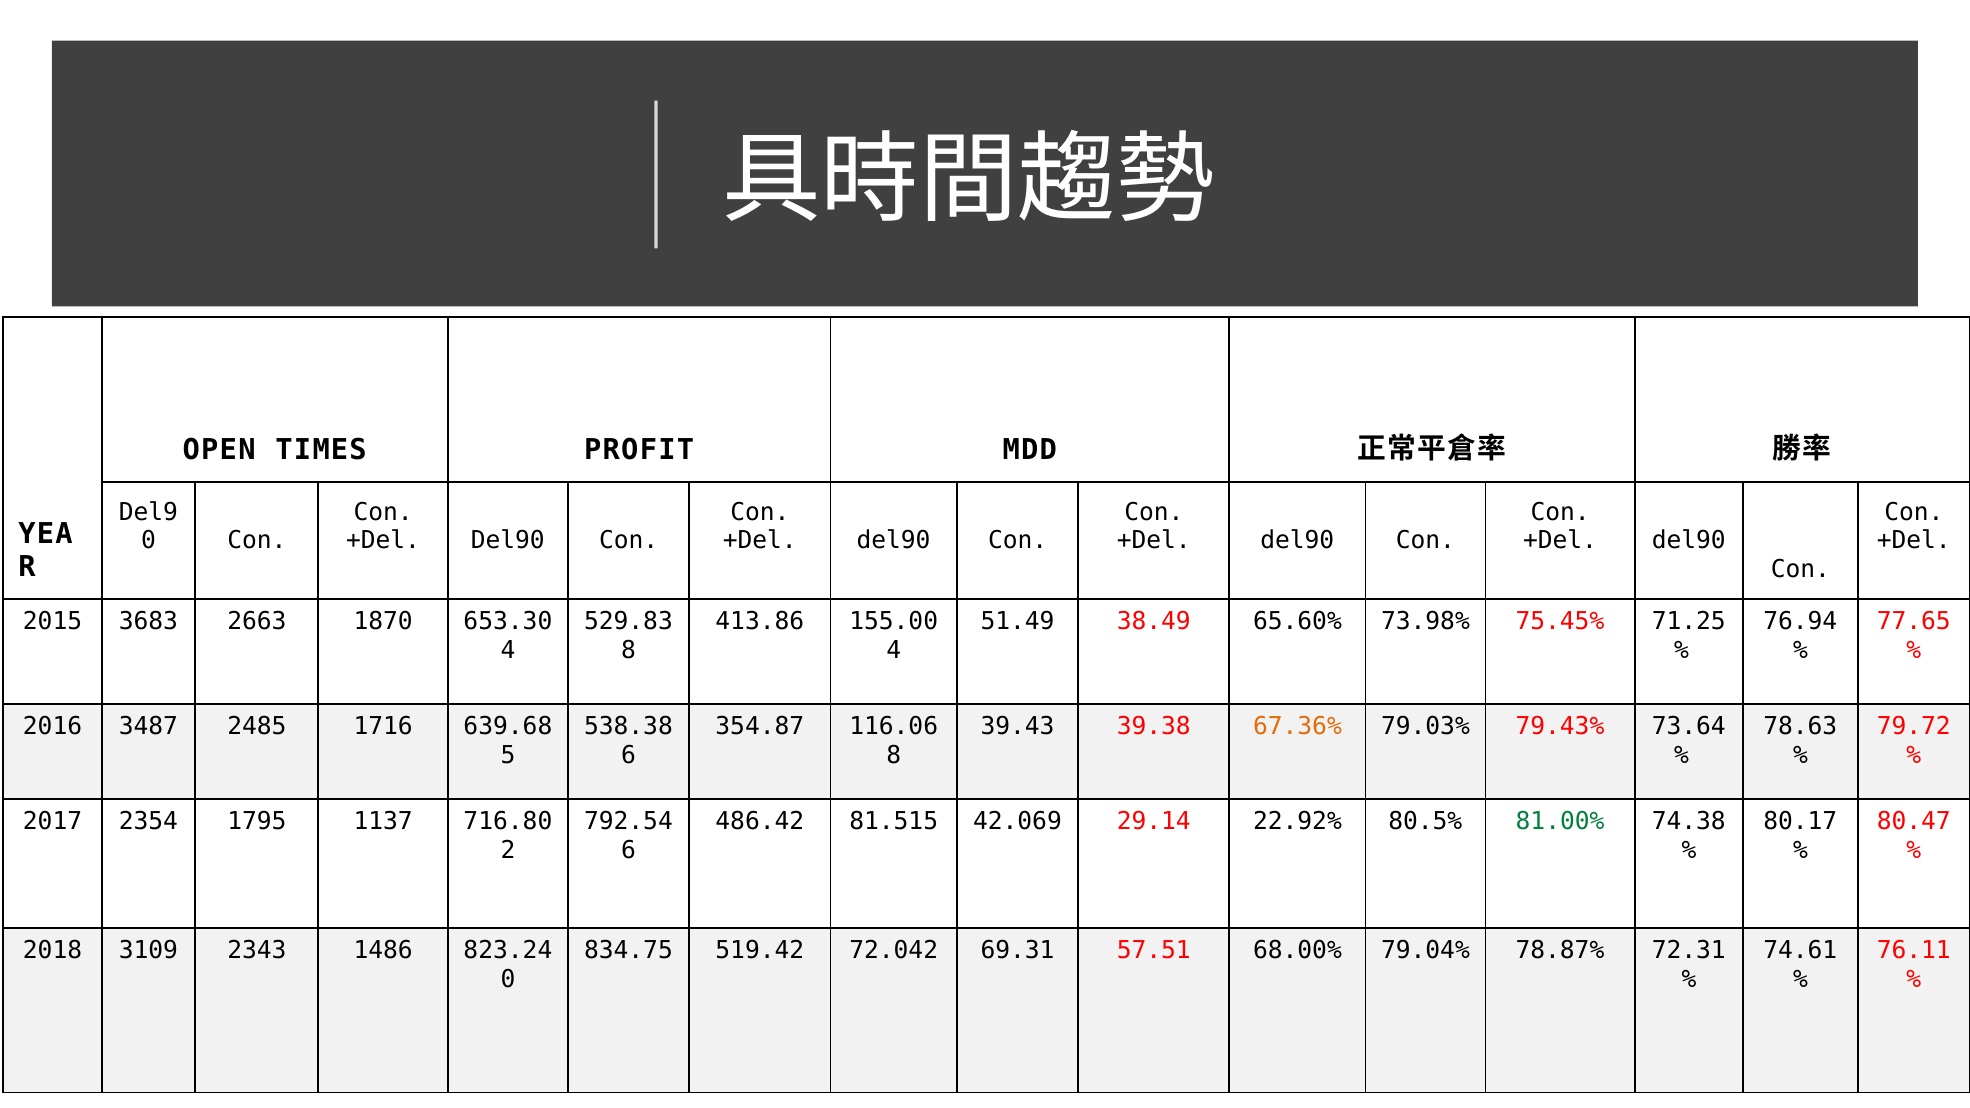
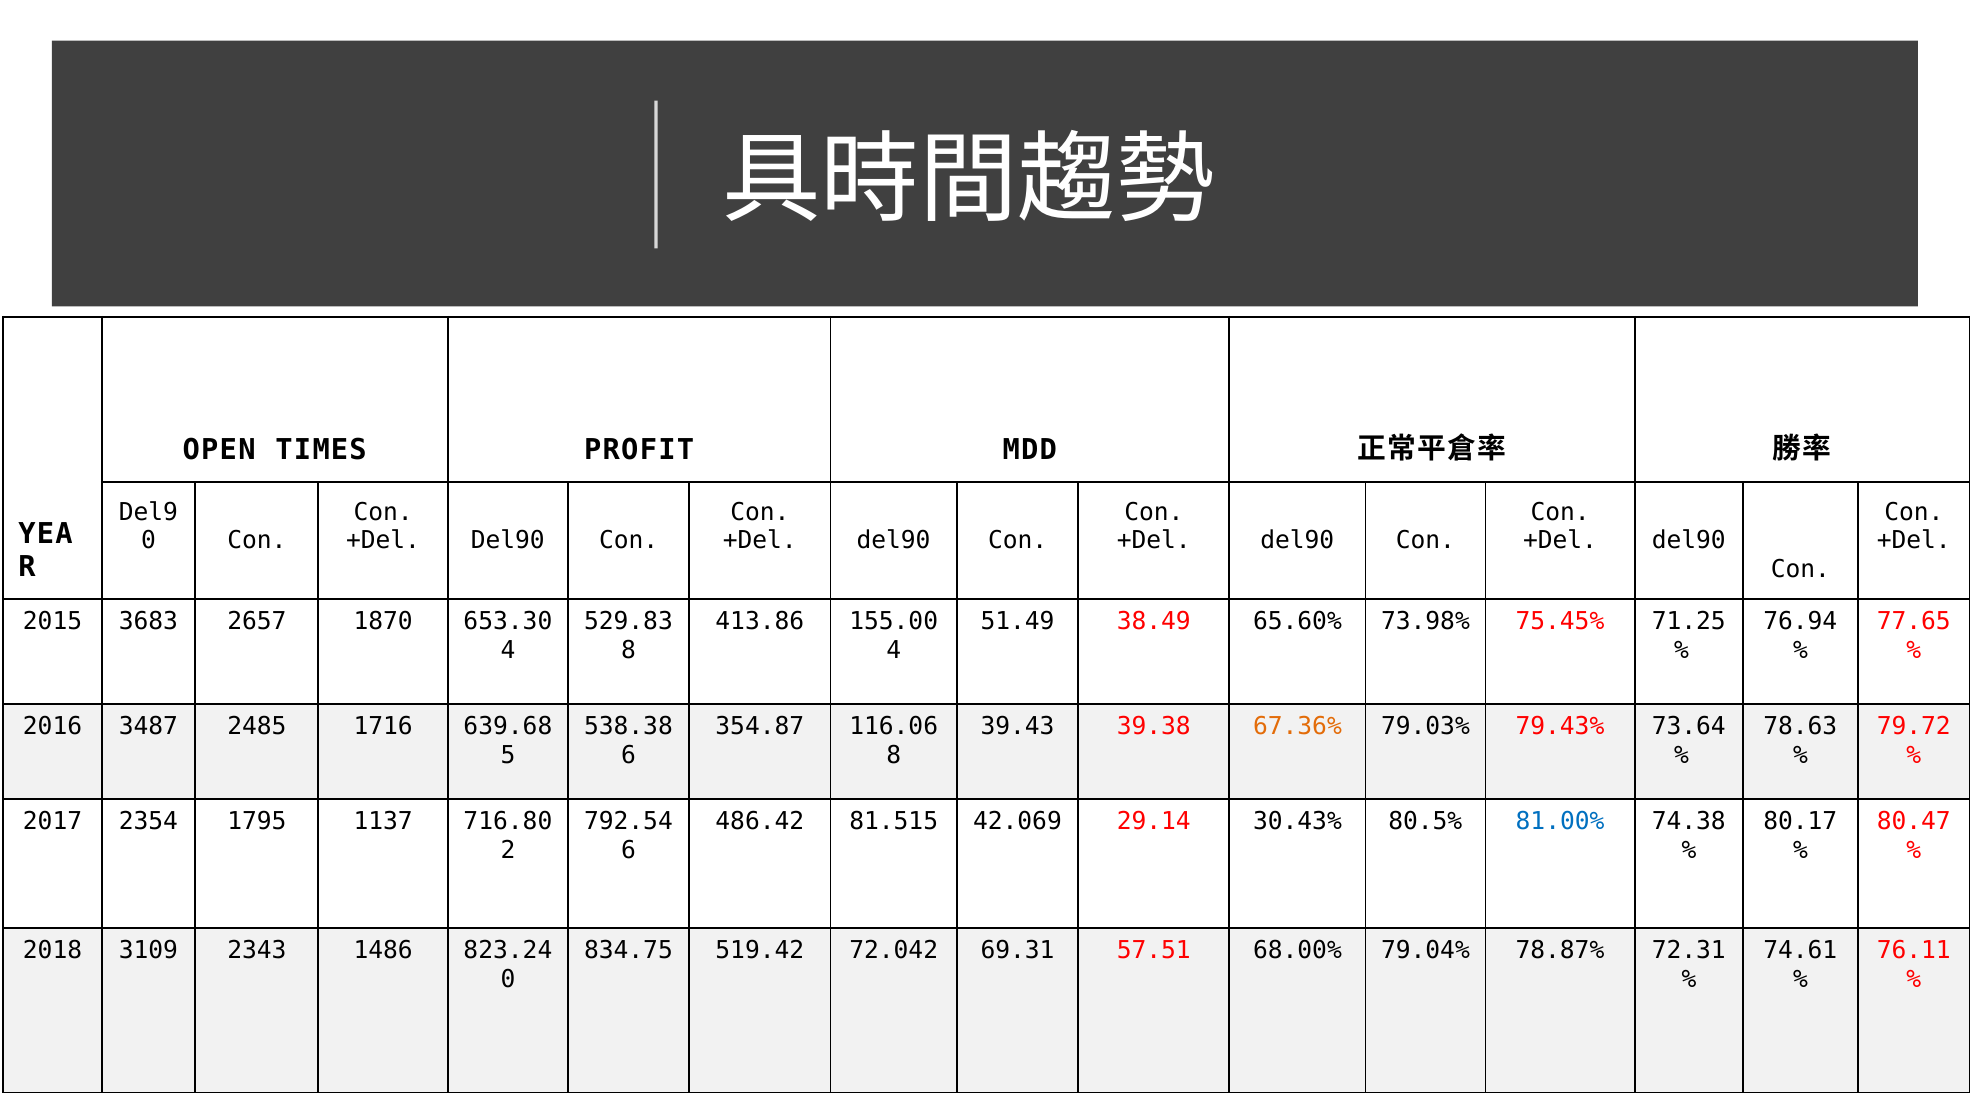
2663: 2663 -> 2657
22.92%: 22.92% -> 30.43%
81.00% colour: green -> blue
